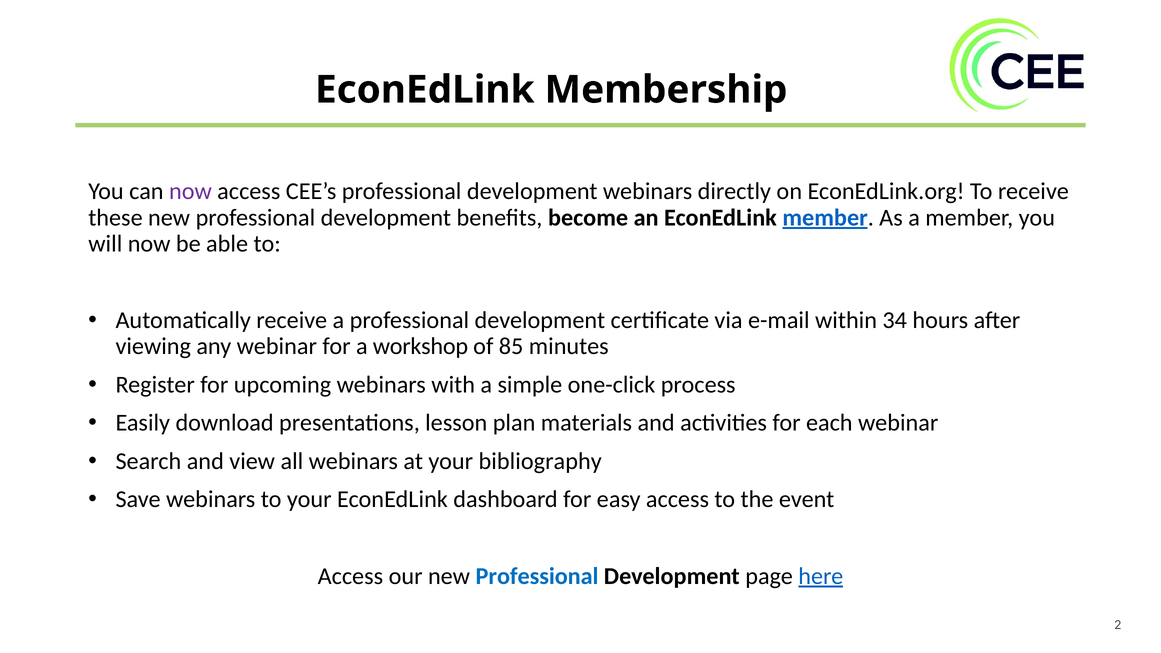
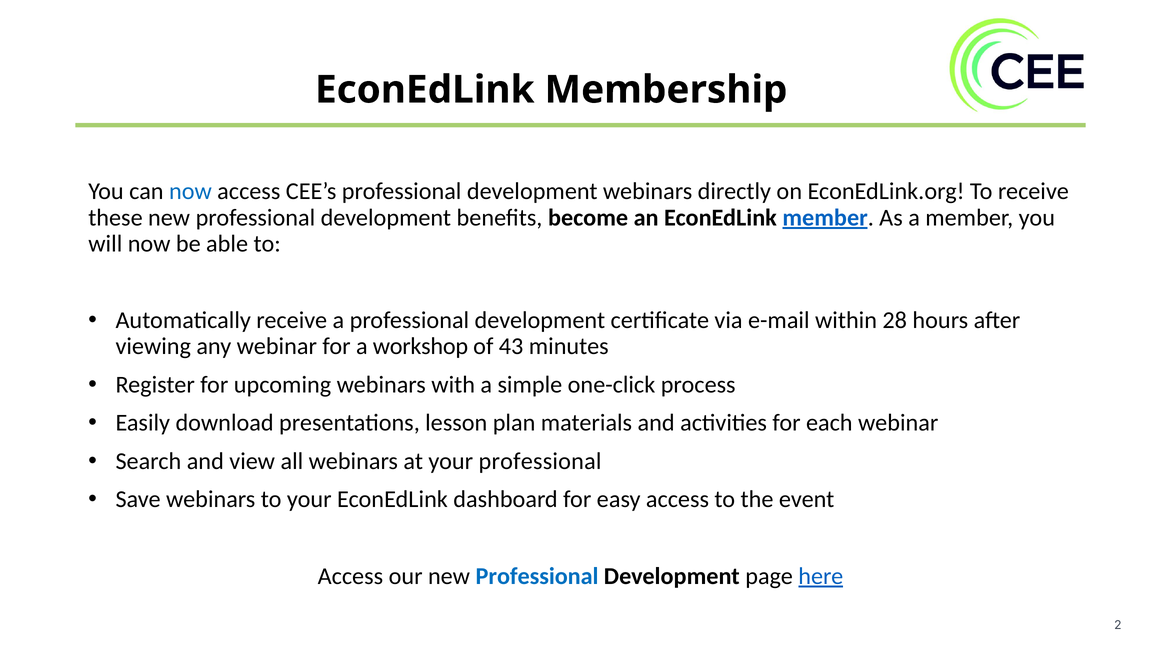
now at (190, 191) colour: purple -> blue
34: 34 -> 28
85: 85 -> 43
your bibliography: bibliography -> professional
